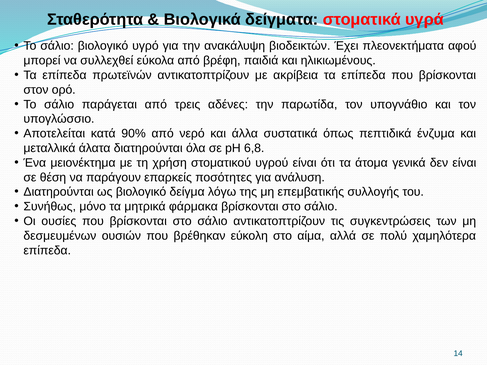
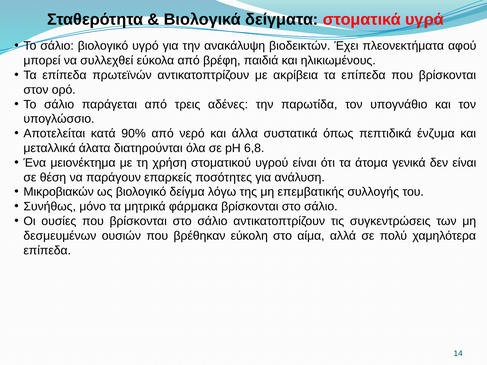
Διατηρούνται at (59, 192): Διατηρούνται -> Μικροβιακών
